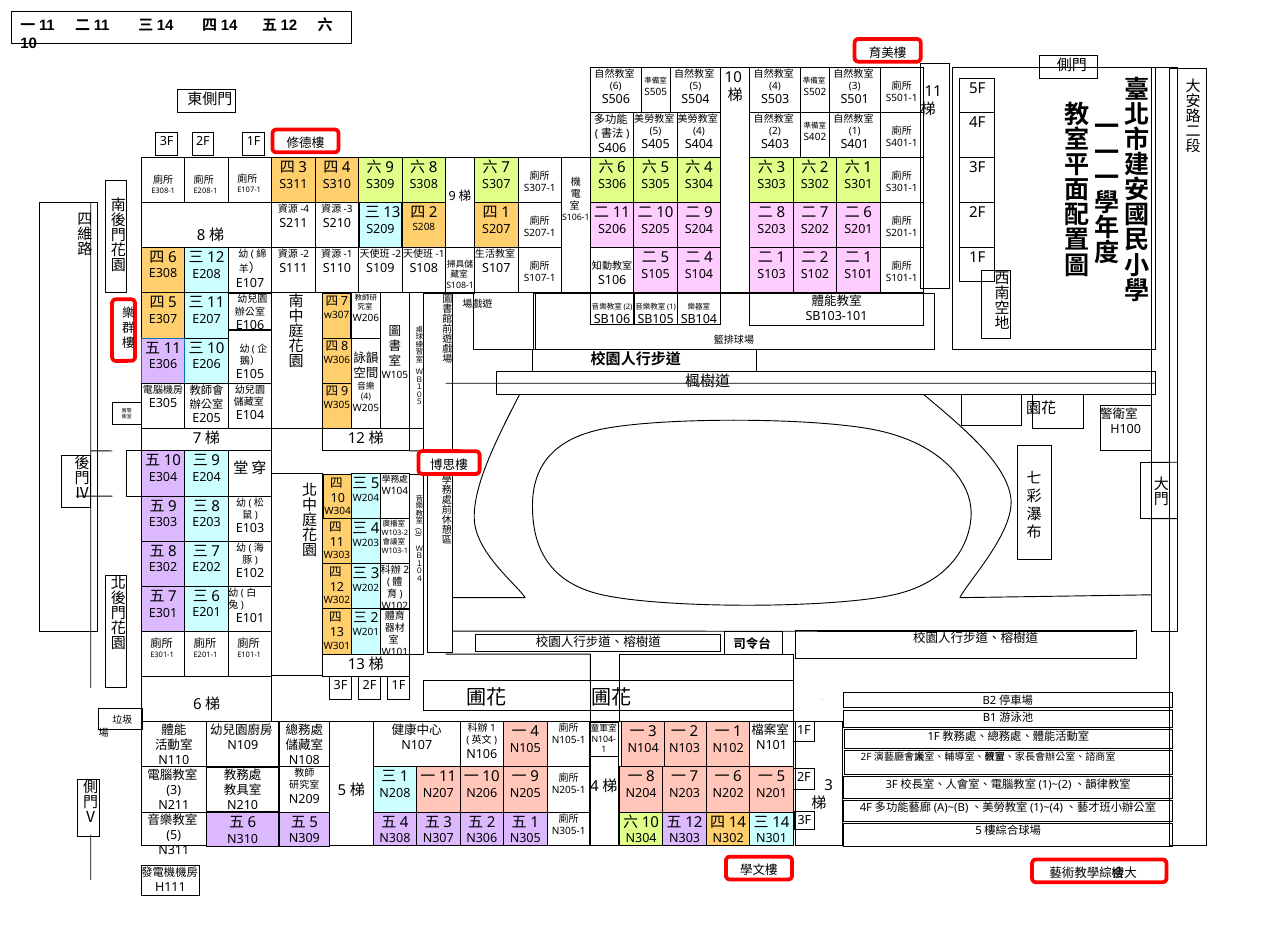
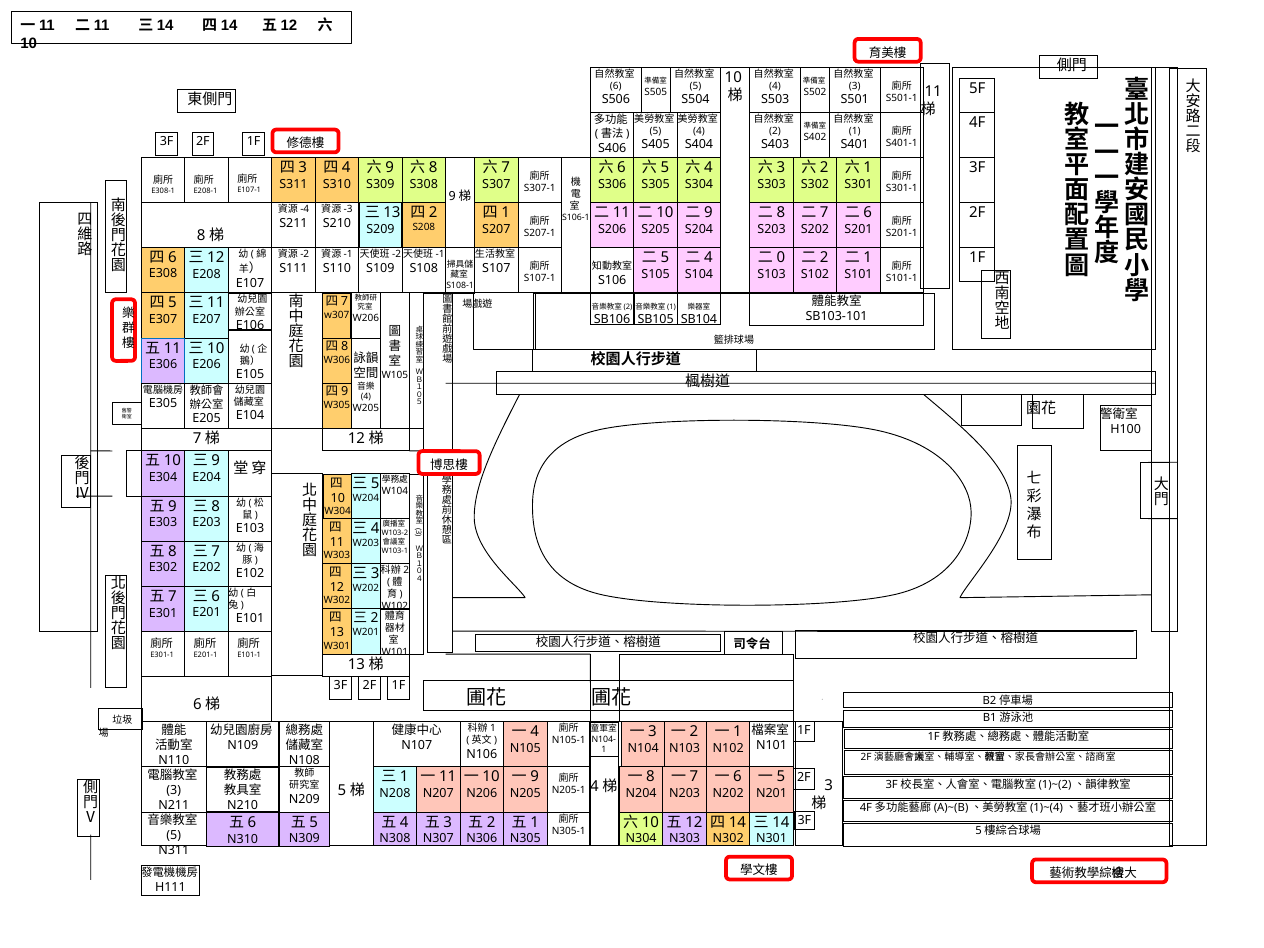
1 at (781, 258): 1 -> 0
